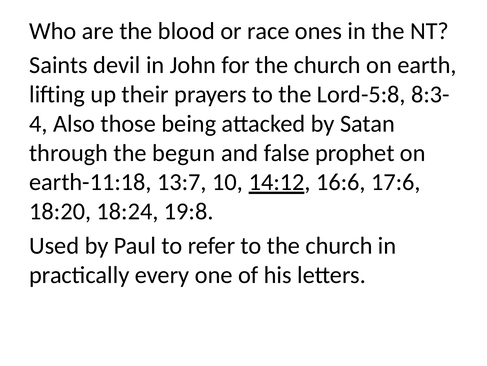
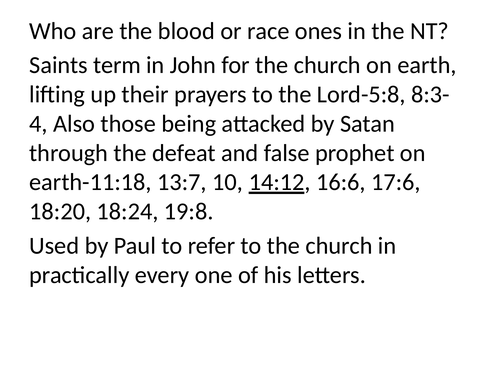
devil: devil -> term
begun: begun -> defeat
